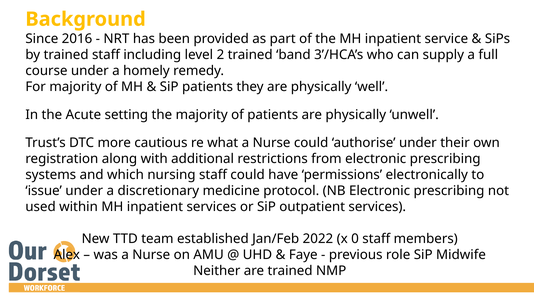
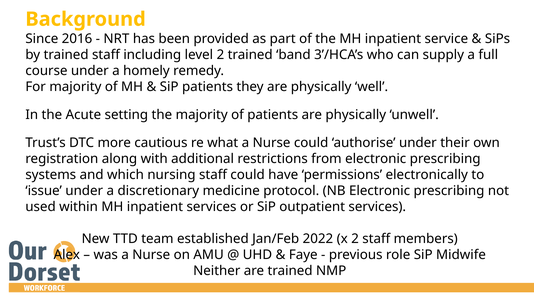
x 0: 0 -> 2
